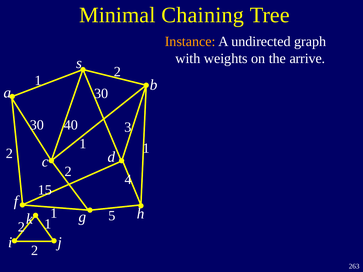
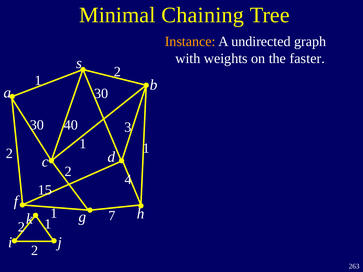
arrive: arrive -> faster
5: 5 -> 7
